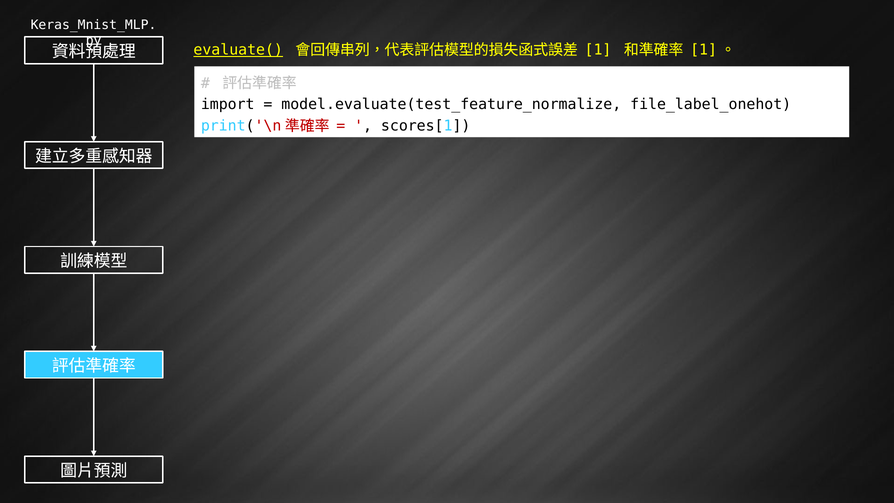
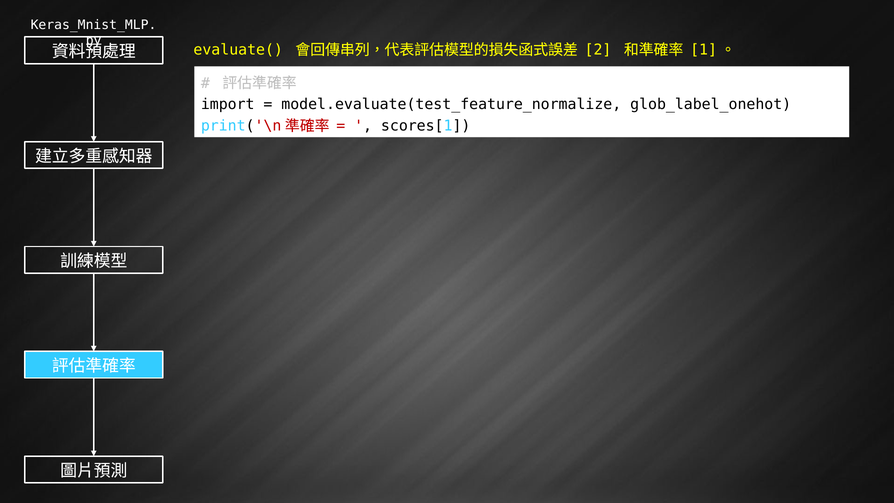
evaluate( underline: present -> none
1 at (598, 50): 1 -> 2
file_label_onehot: file_label_onehot -> glob_label_onehot
